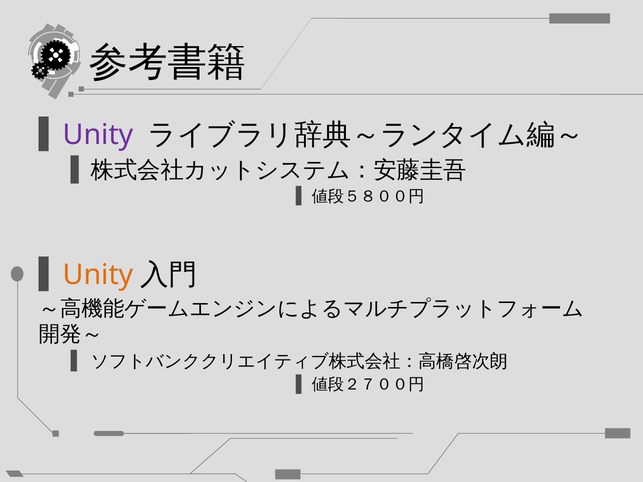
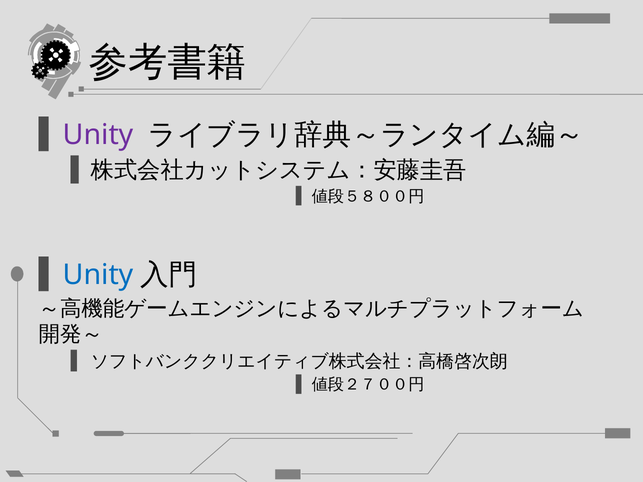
Unity at (98, 275) colour: orange -> blue
